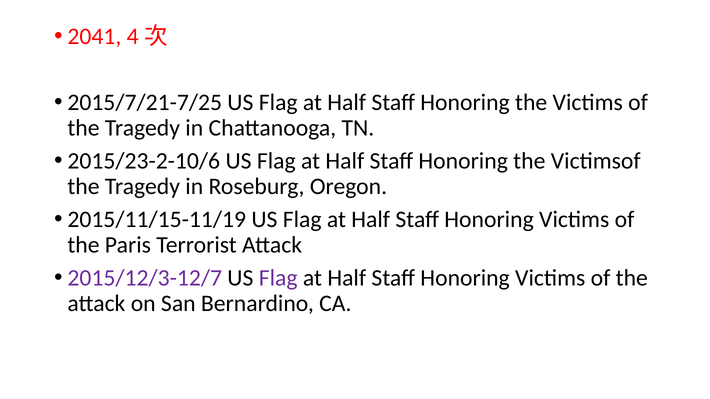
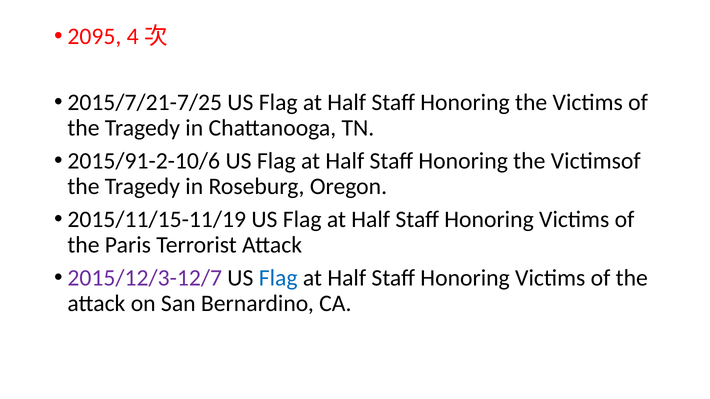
2041: 2041 -> 2095
2015/23-2-10/6: 2015/23-2-10/6 -> 2015/91-2-10/6
Flag at (278, 278) colour: purple -> blue
